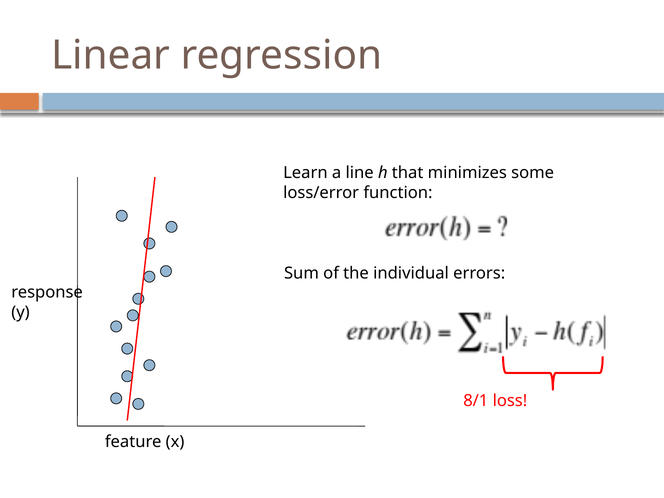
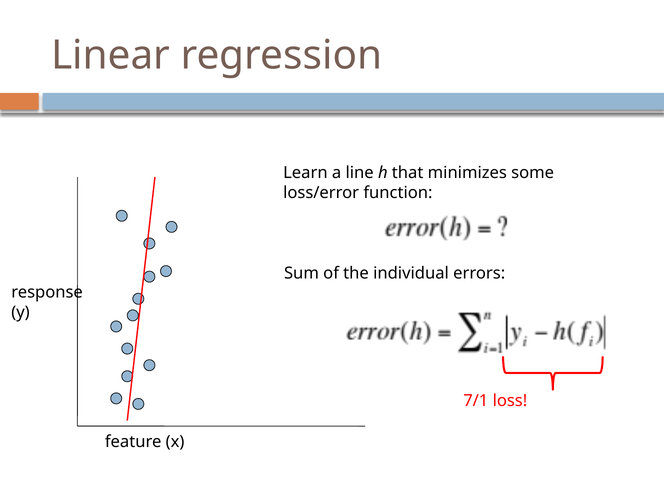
8/1: 8/1 -> 7/1
